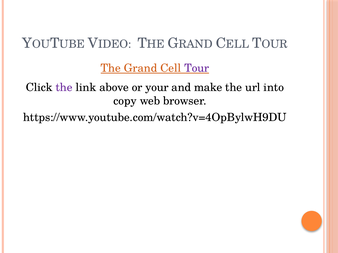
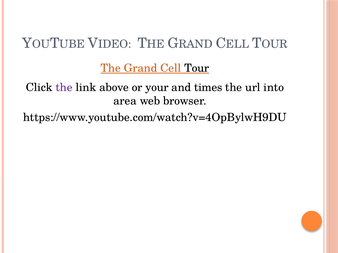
Tour colour: purple -> black
make: make -> times
copy: copy -> area
